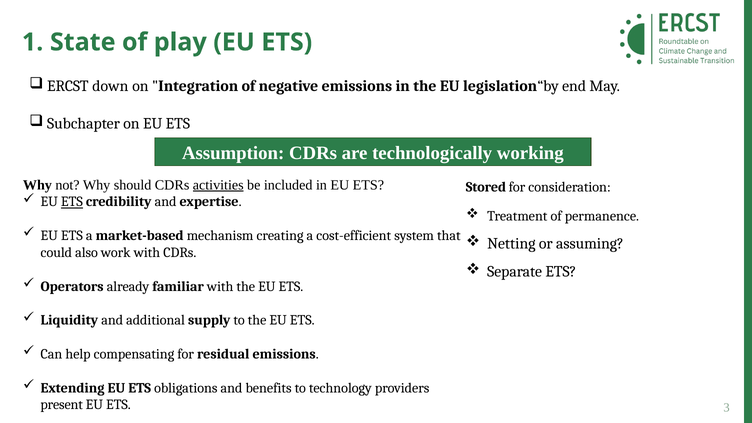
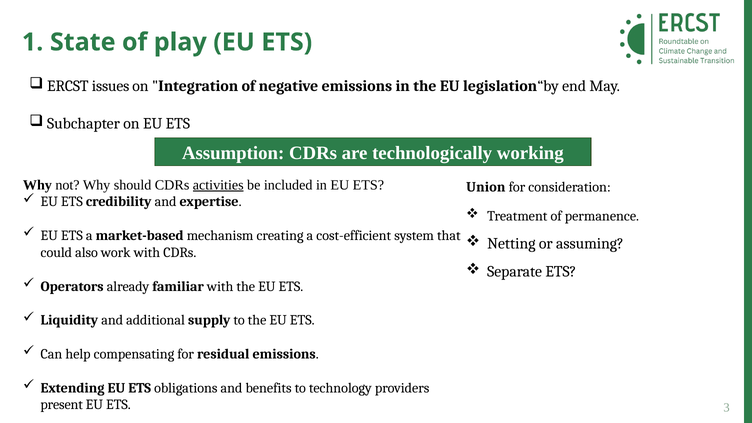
down: down -> issues
Stored: Stored -> Union
ETS at (72, 202) underline: present -> none
